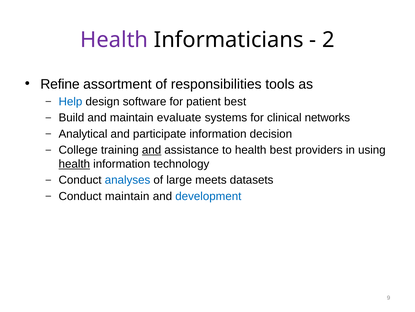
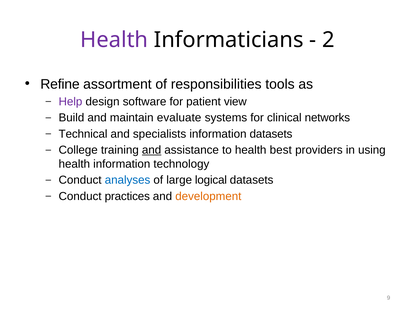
Help colour: blue -> purple
patient best: best -> view
Analytical: Analytical -> Technical
participate: participate -> specialists
information decision: decision -> datasets
health at (74, 164) underline: present -> none
meets: meets -> logical
Conduct maintain: maintain -> practices
development colour: blue -> orange
